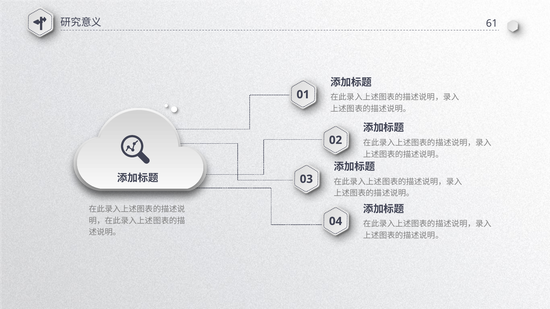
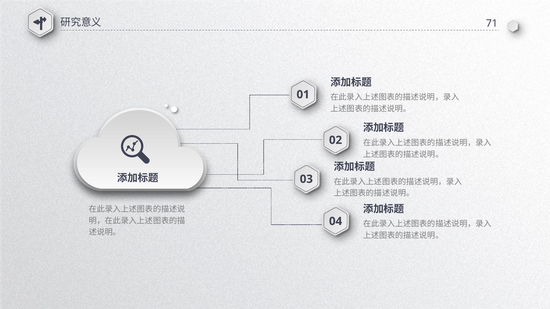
61: 61 -> 71
